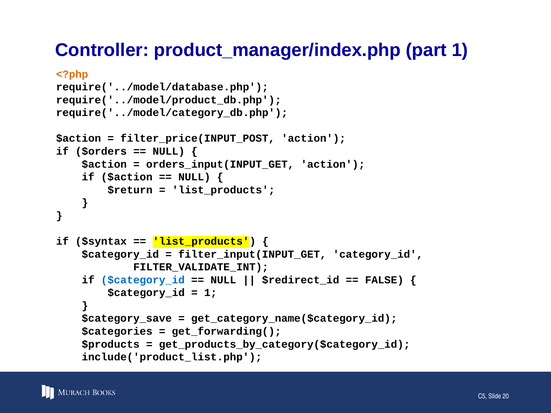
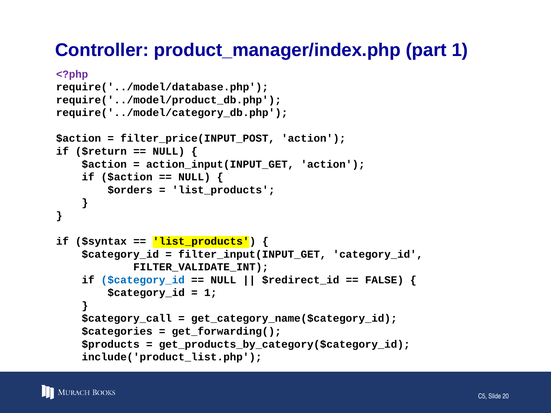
<?php colour: orange -> purple
$orders: $orders -> $return
orders_input(INPUT_GET: orders_input(INPUT_GET -> action_input(INPUT_GET
$return: $return -> $orders
$category_save: $category_save -> $category_call
